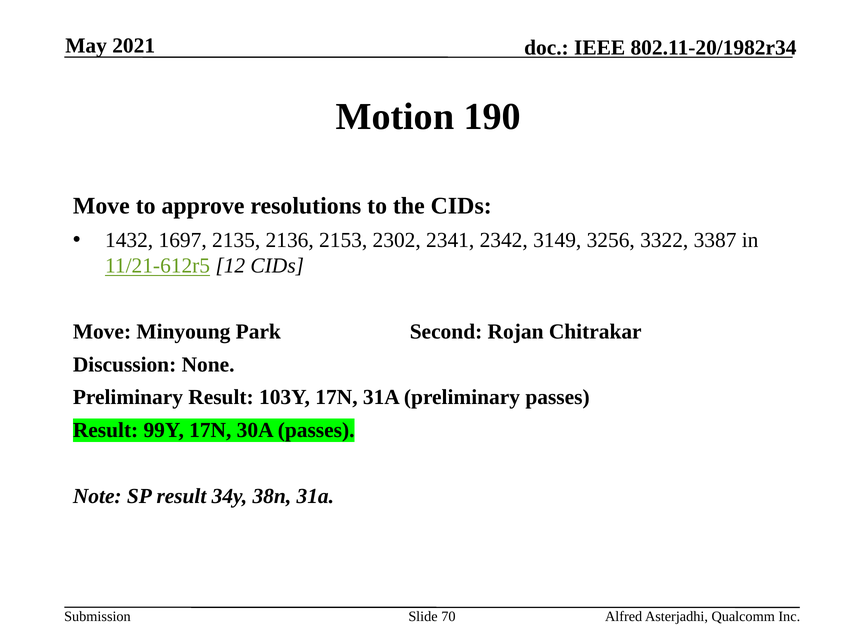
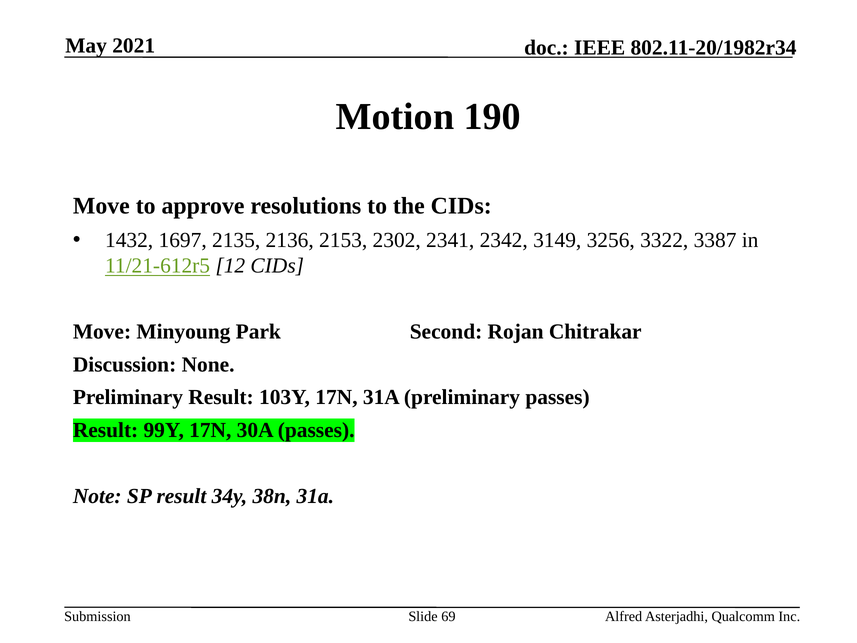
70: 70 -> 69
